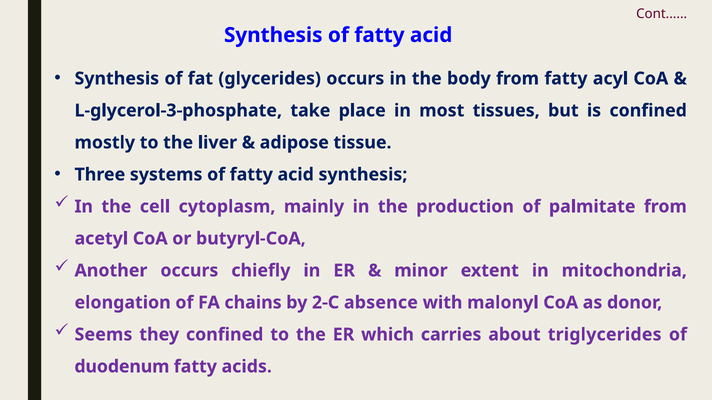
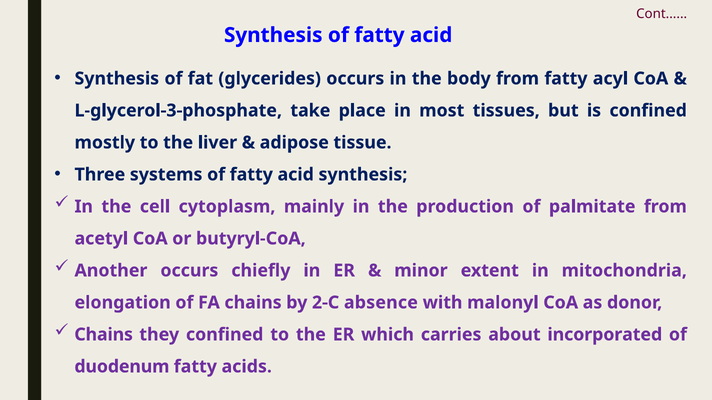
Seems at (103, 335): Seems -> Chains
triglycerides: triglycerides -> incorporated
